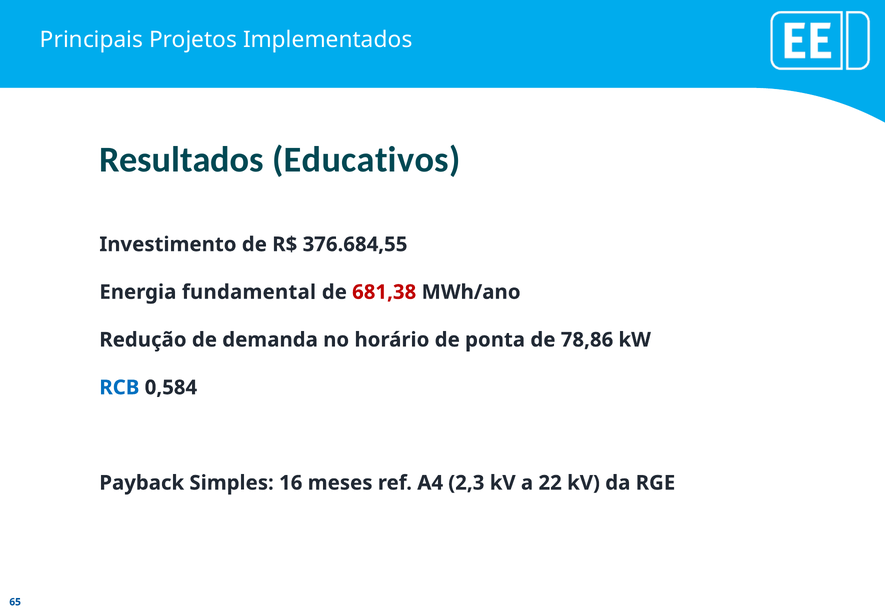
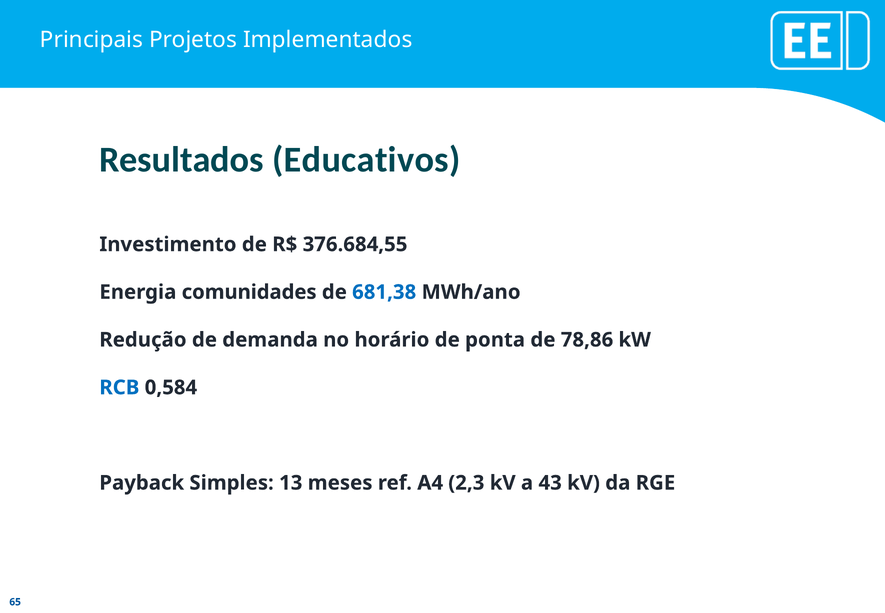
fundamental: fundamental -> comunidades
681,38 colour: red -> blue
16: 16 -> 13
22: 22 -> 43
